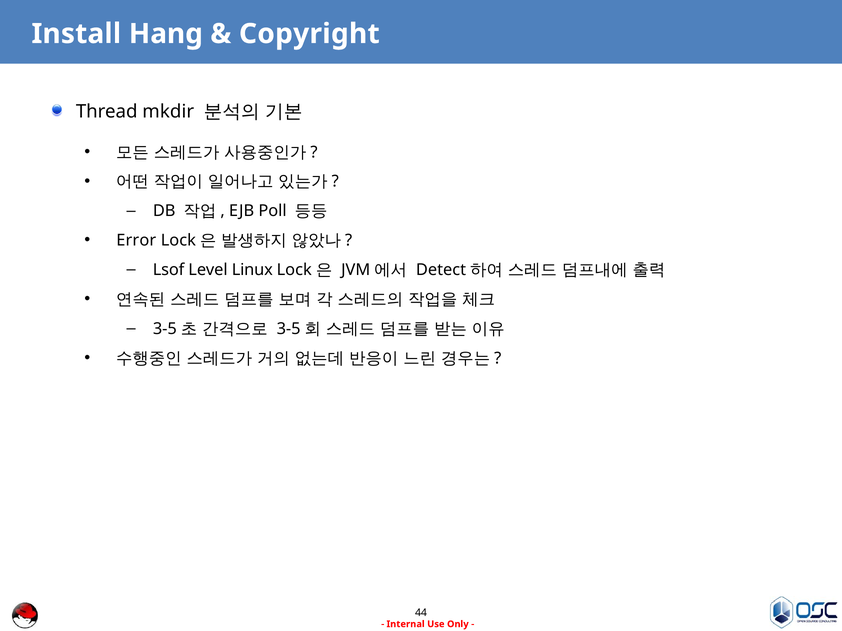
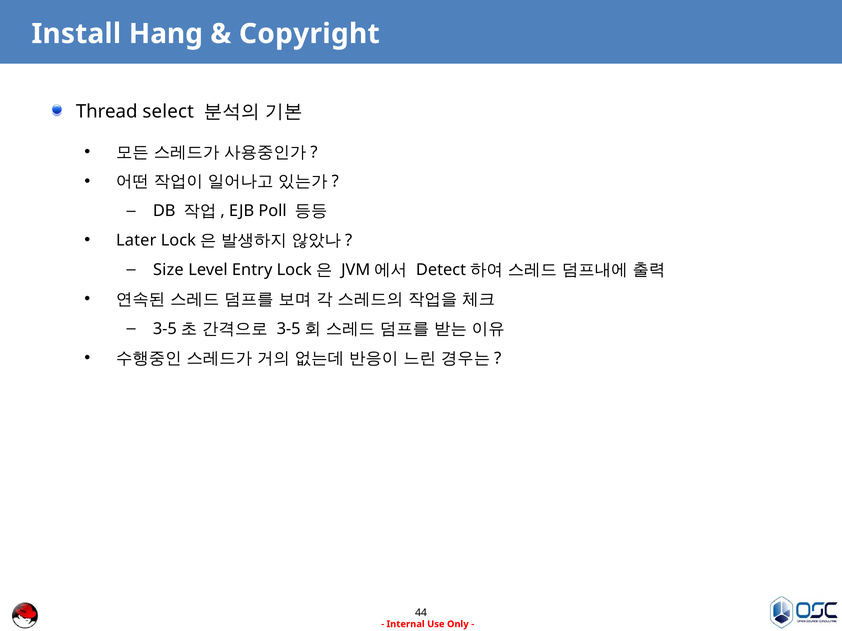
mkdir: mkdir -> select
Error: Error -> Later
Lsof: Lsof -> Size
Linux: Linux -> Entry
